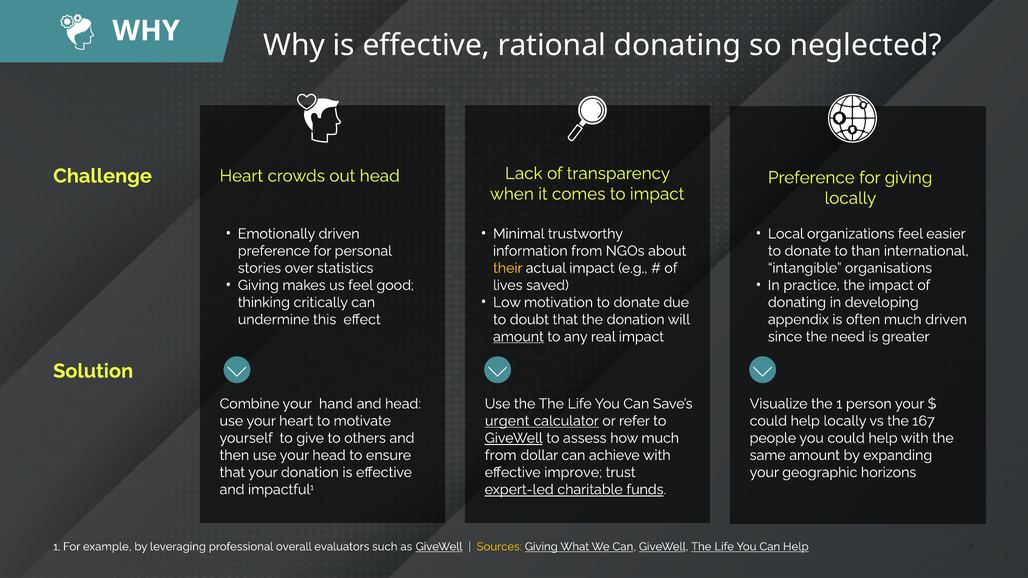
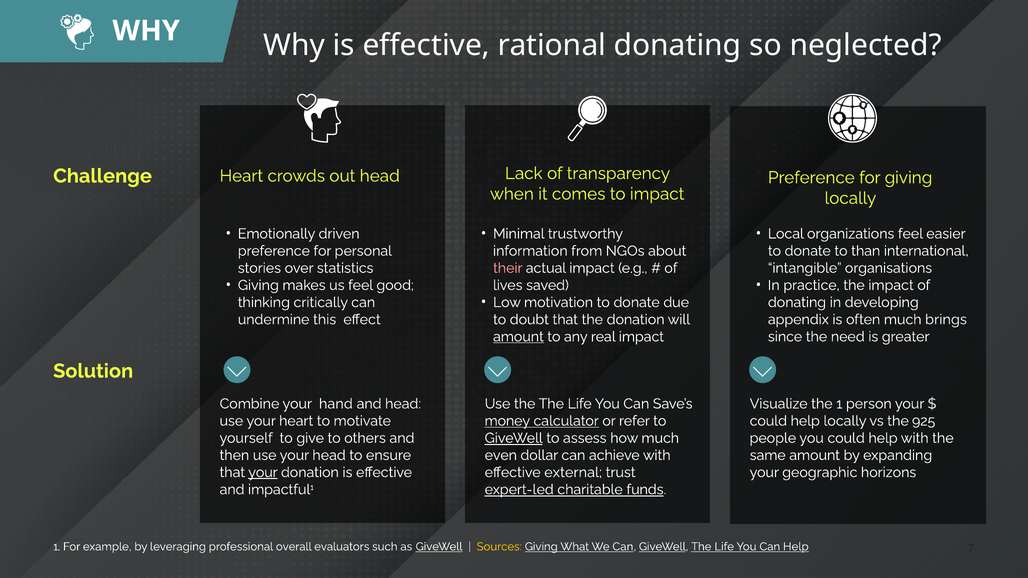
their colour: yellow -> pink
much driven: driven -> brings
urgent: urgent -> money
167: 167 -> 925
from at (501, 455): from -> even
your at (263, 473) underline: none -> present
improve: improve -> external
